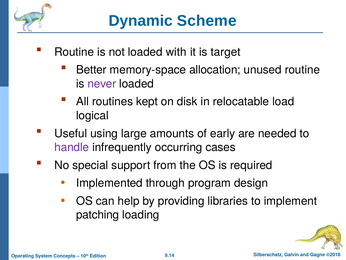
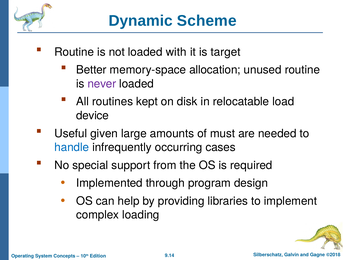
logical: logical -> device
using: using -> given
early: early -> must
handle colour: purple -> blue
patching: patching -> complex
